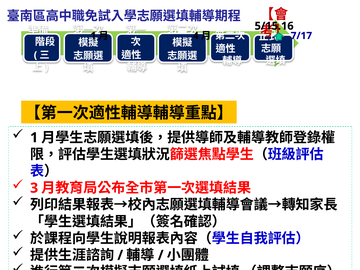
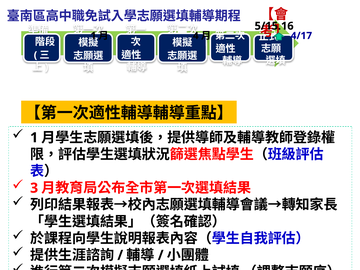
7/17: 7/17 -> 4/17
